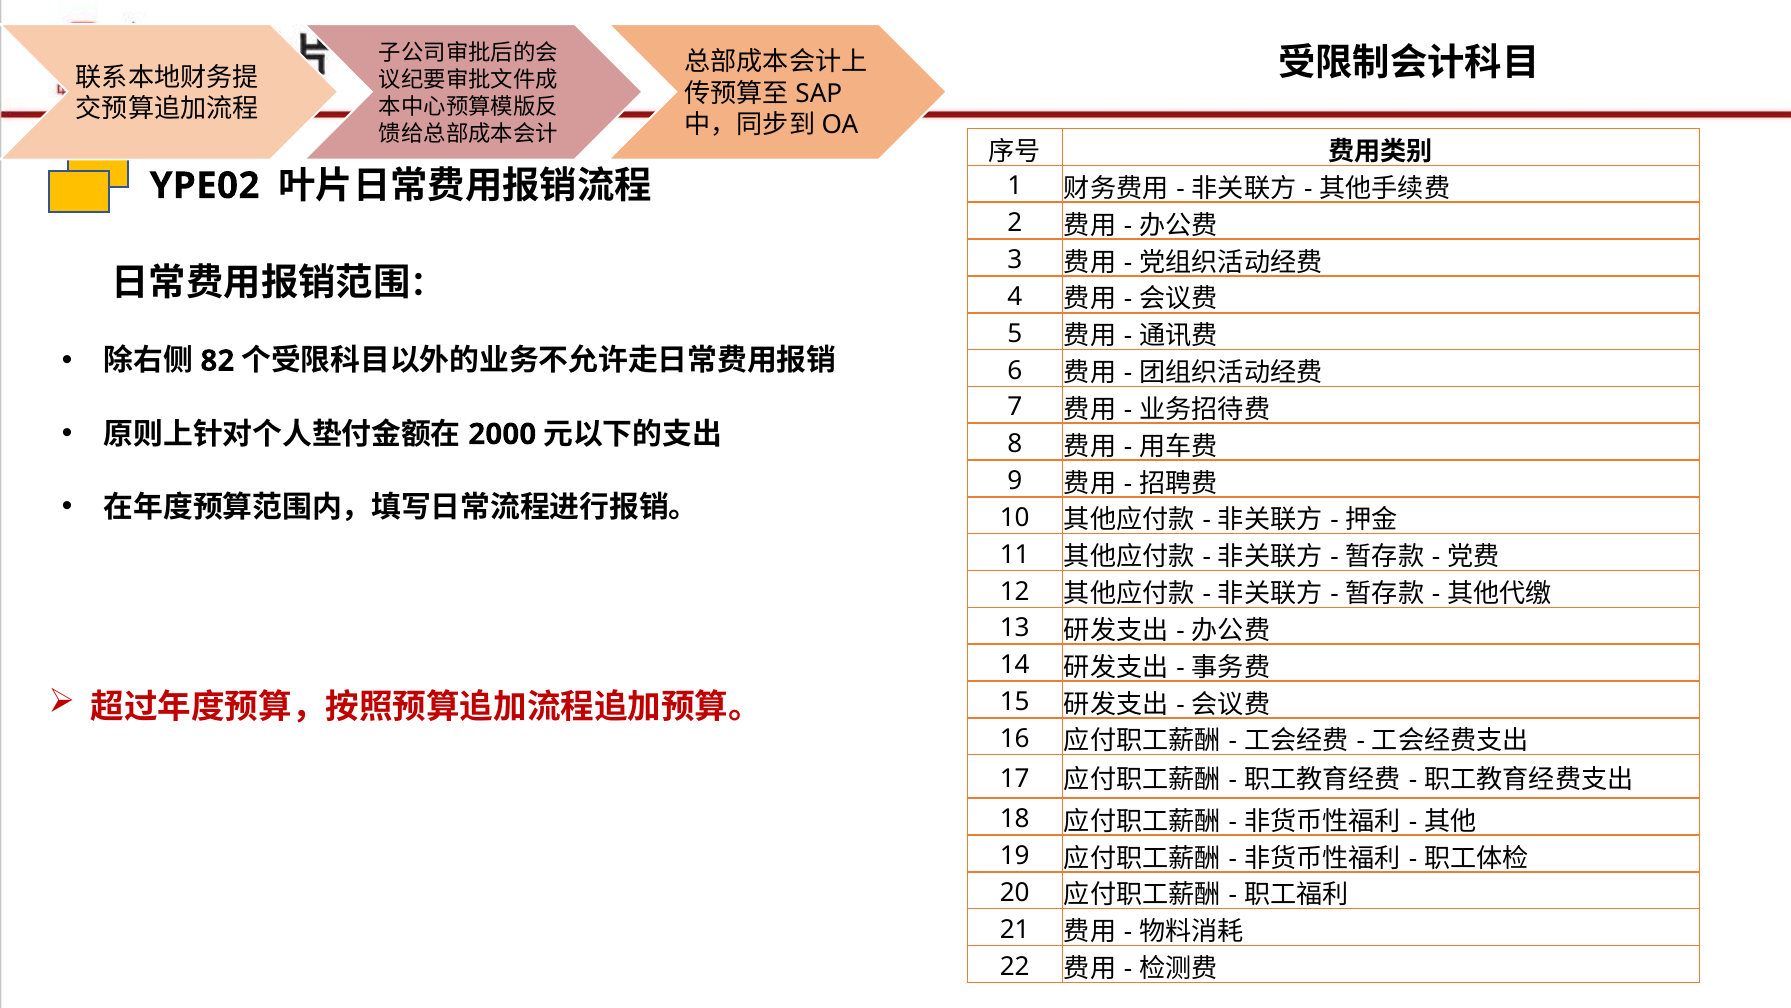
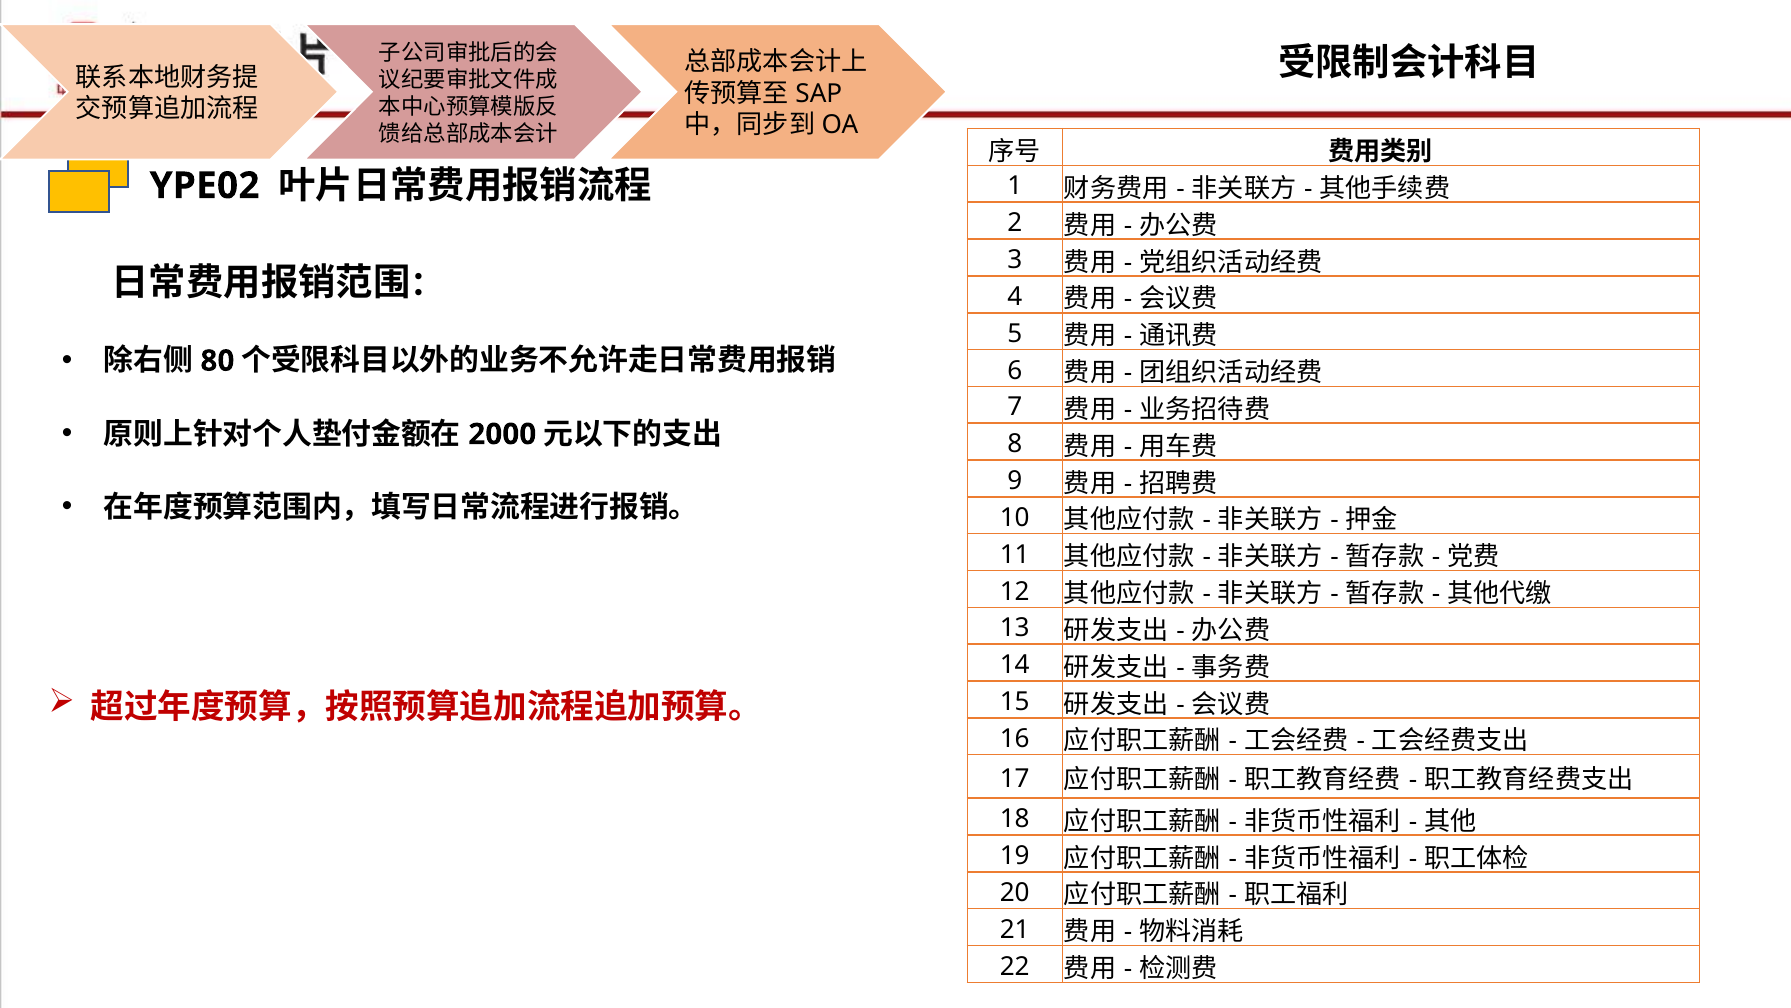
82: 82 -> 80
